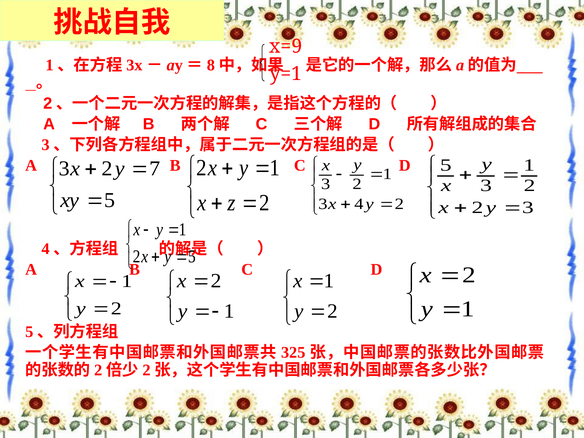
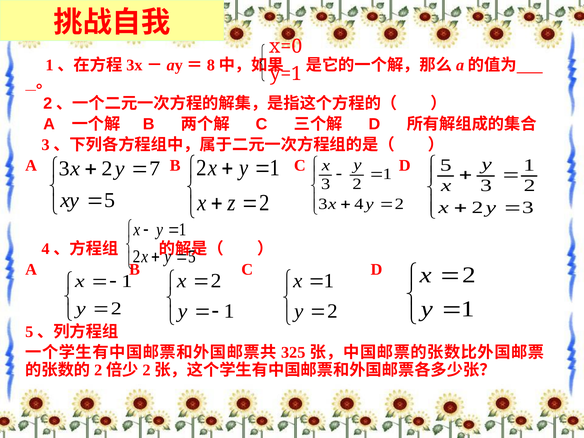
x=9: x=9 -> x=0
